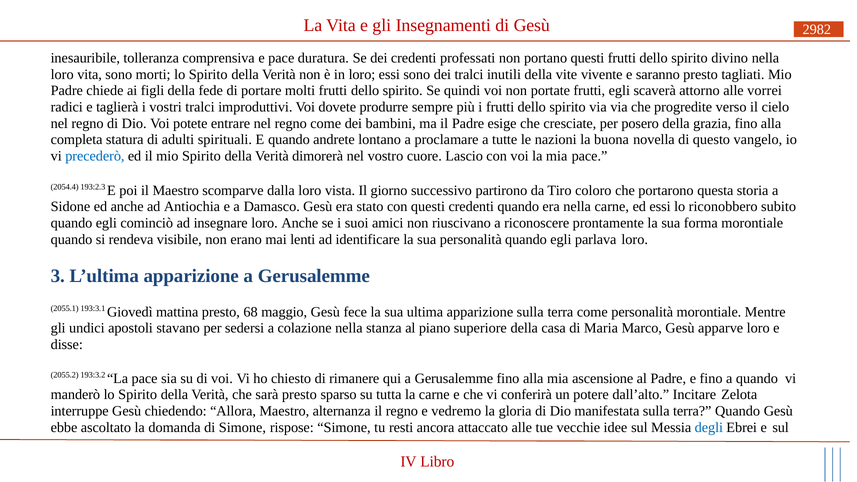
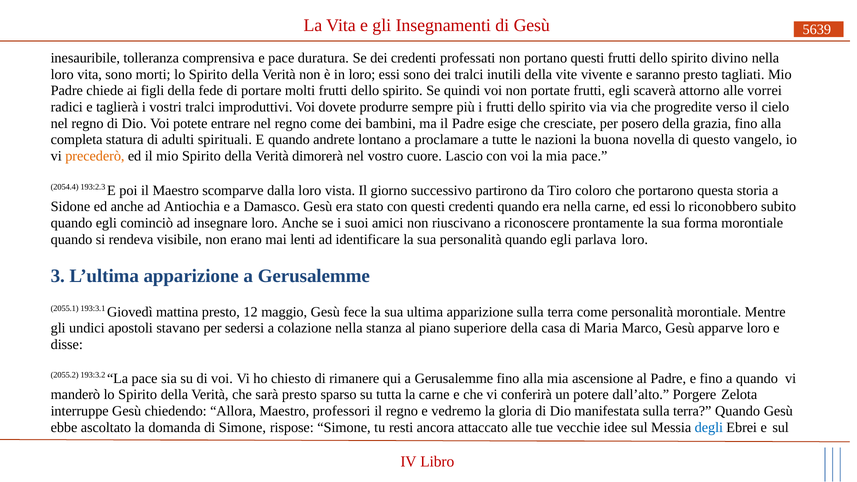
2982: 2982 -> 5639
precederò colour: blue -> orange
68: 68 -> 12
Incitare: Incitare -> Porgere
alternanza: alternanza -> professori
